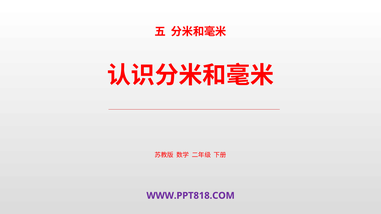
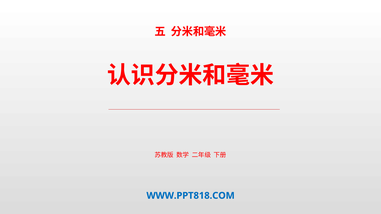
WWW.PPT818.COM colour: purple -> blue
